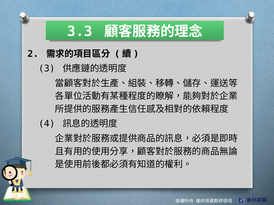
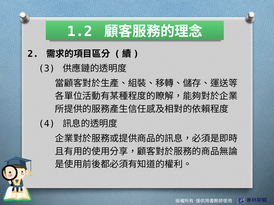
3.3: 3.3 -> 1.2
